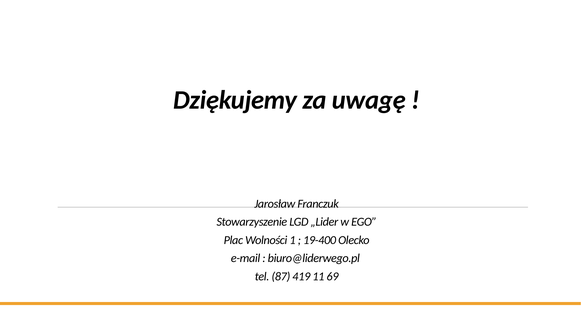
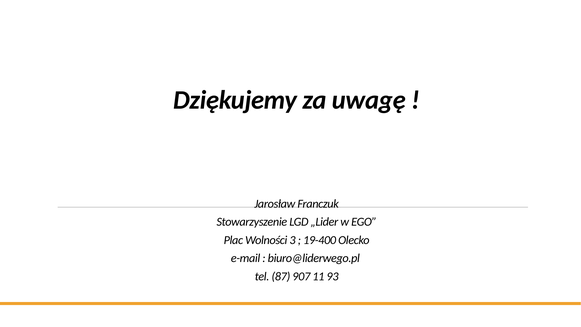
1: 1 -> 3
419: 419 -> 907
69: 69 -> 93
